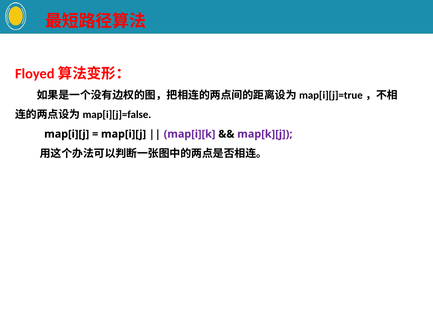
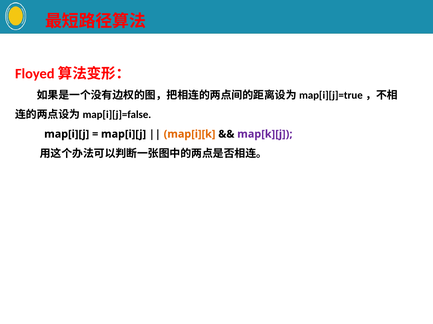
map[i][k colour: purple -> orange
